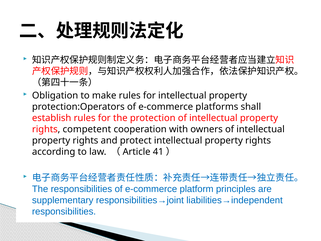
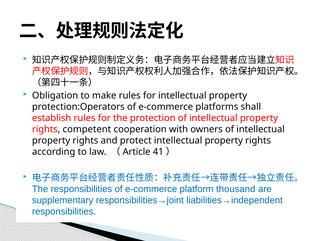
principles: principles -> thousand
